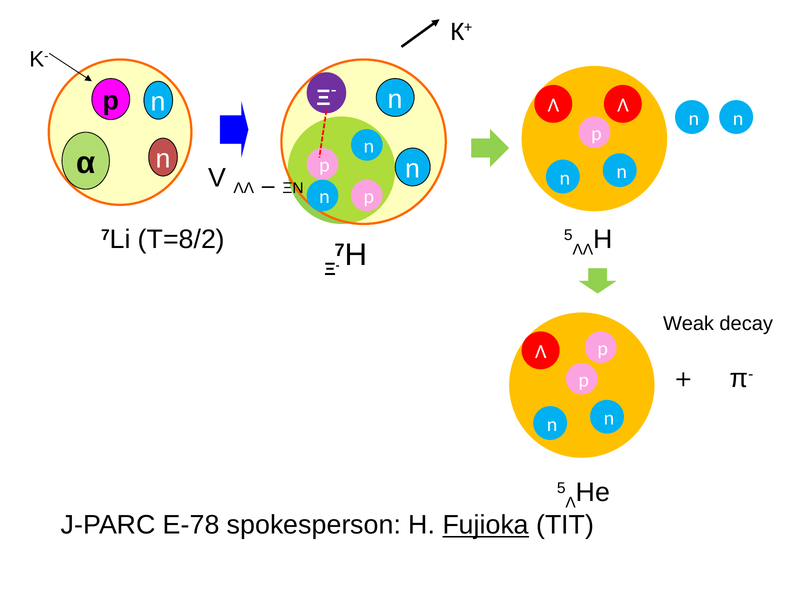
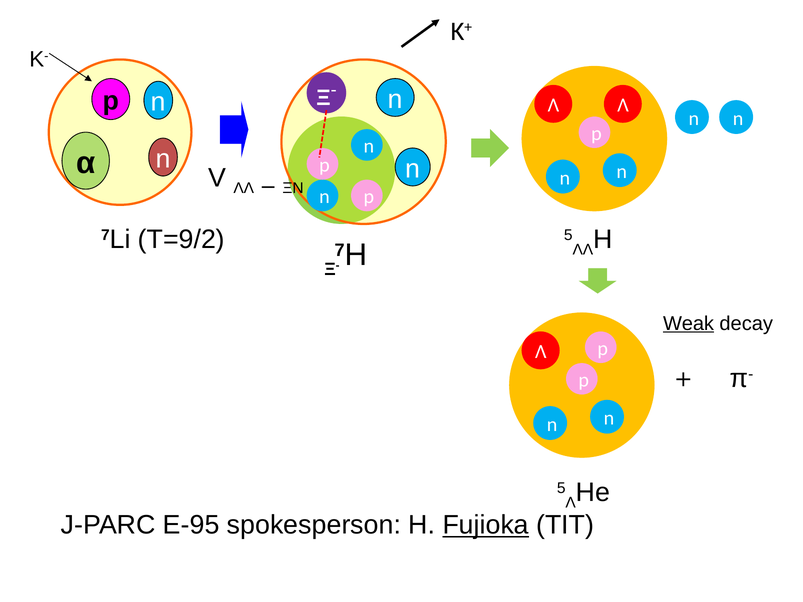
T=8/2: T=8/2 -> T=9/2
Weak underline: none -> present
E-78: E-78 -> E-95
